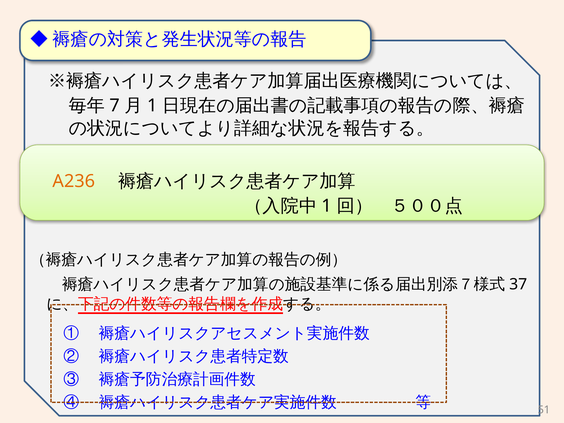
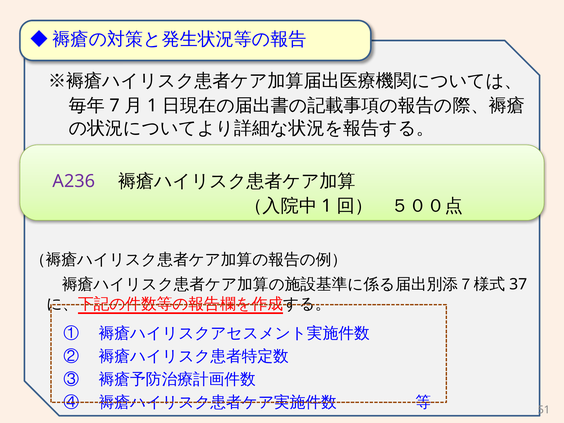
A236 colour: orange -> purple
